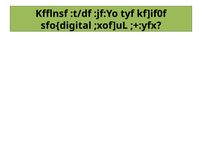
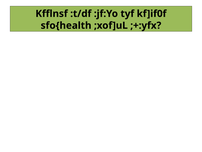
sfo{digital: sfo{digital -> sfo{health
